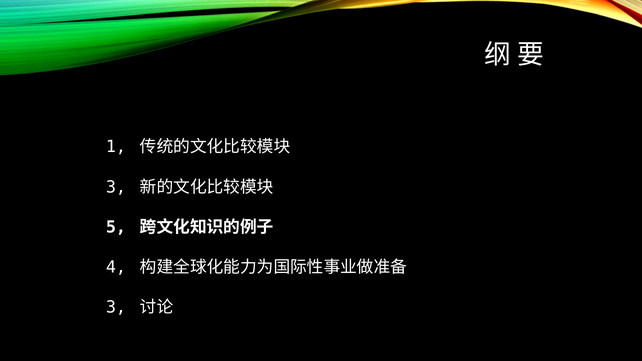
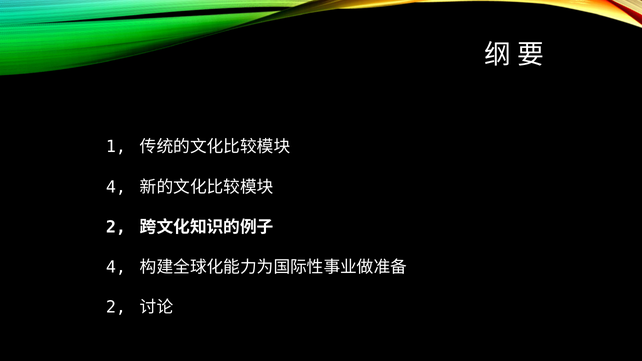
3 at (116, 187): 3 -> 4
5 at (116, 227): 5 -> 2
3 at (116, 307): 3 -> 2
